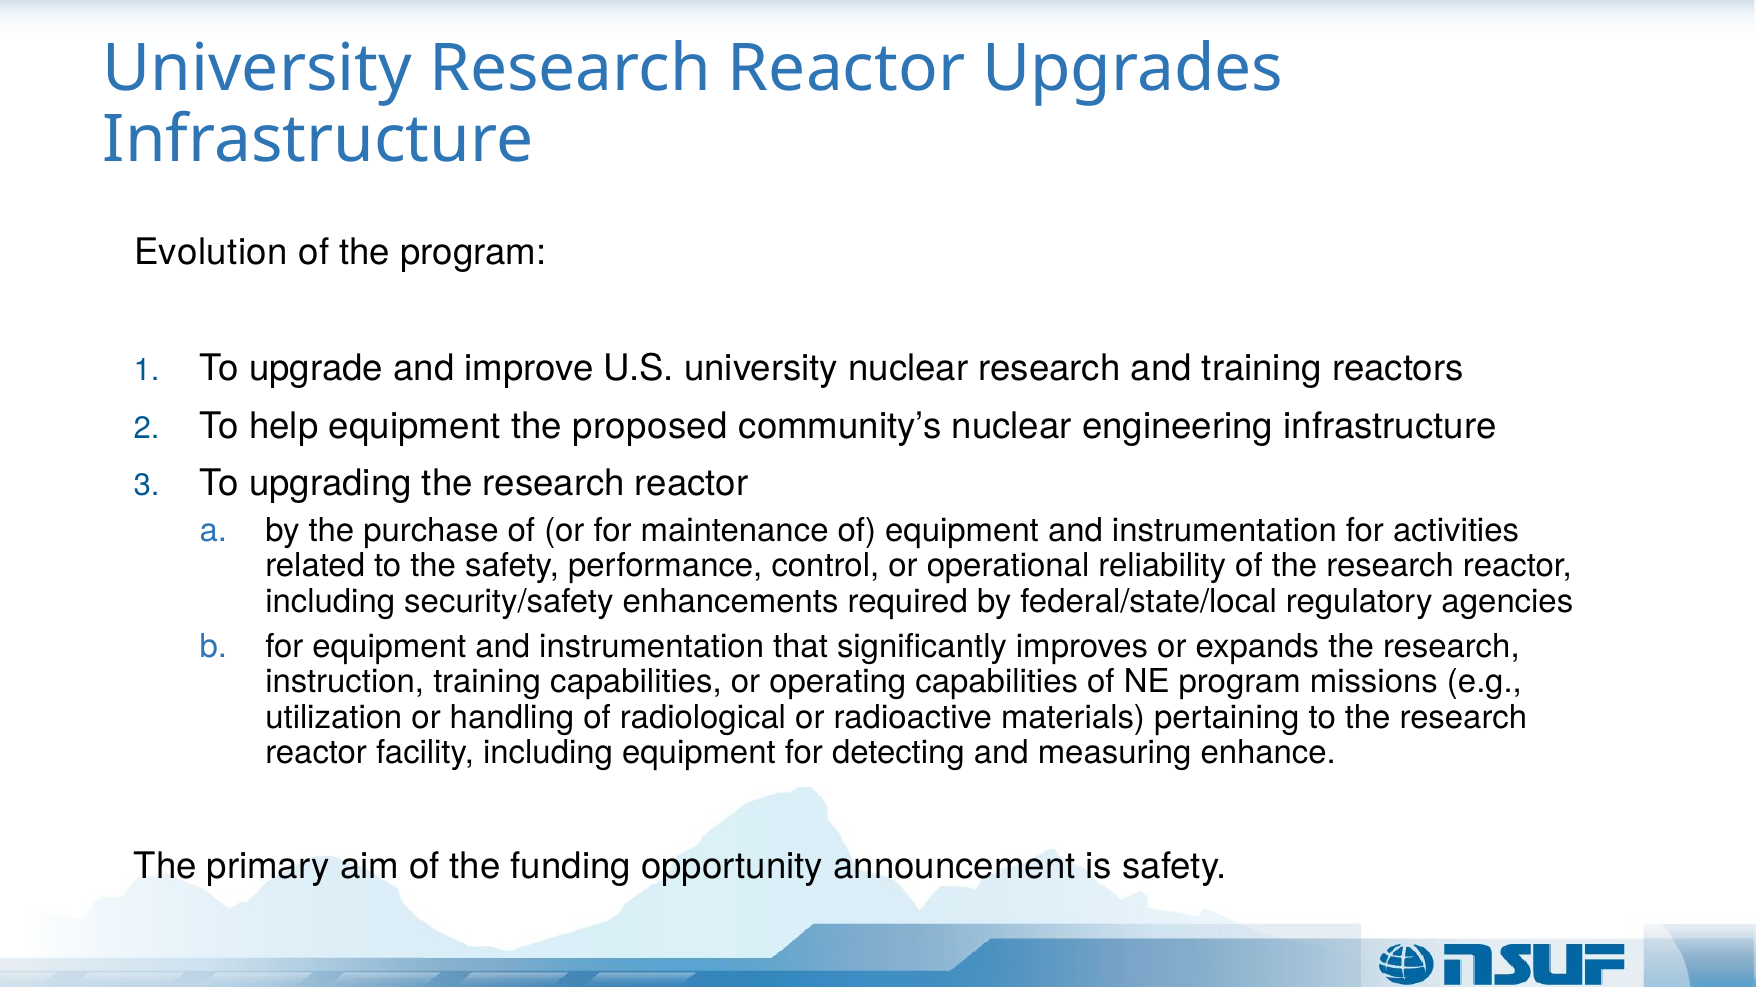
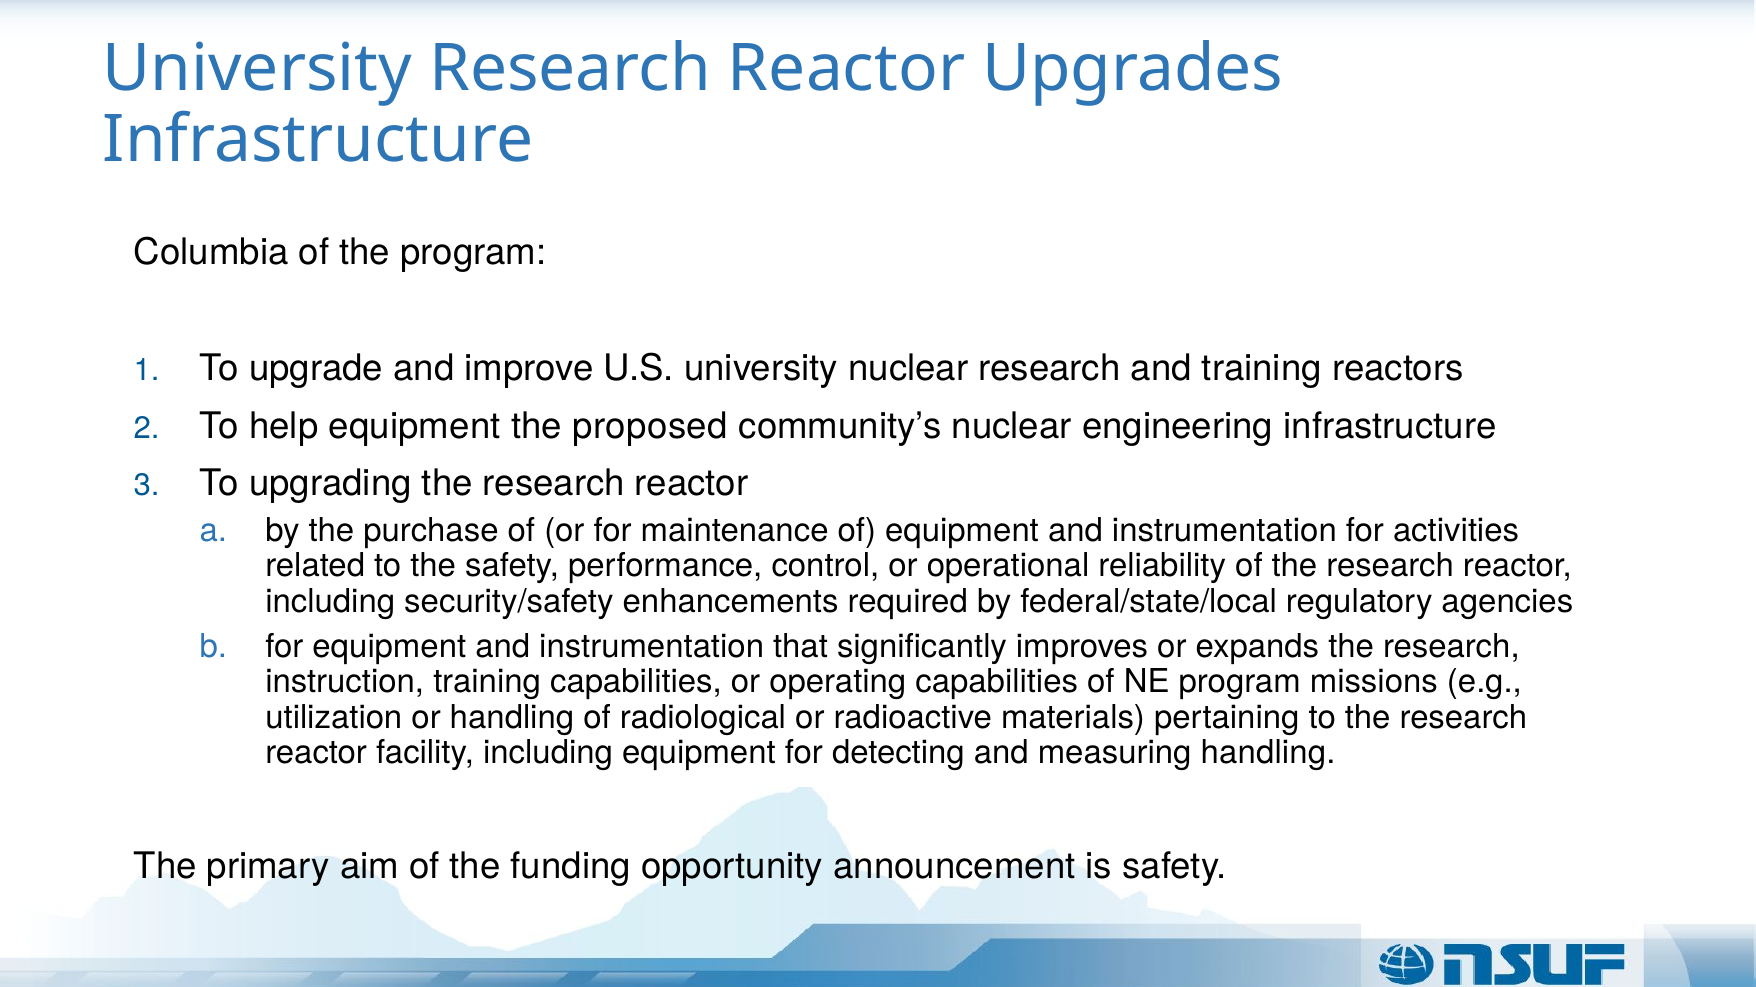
Evolution: Evolution -> Columbia
measuring enhance: enhance -> handling
